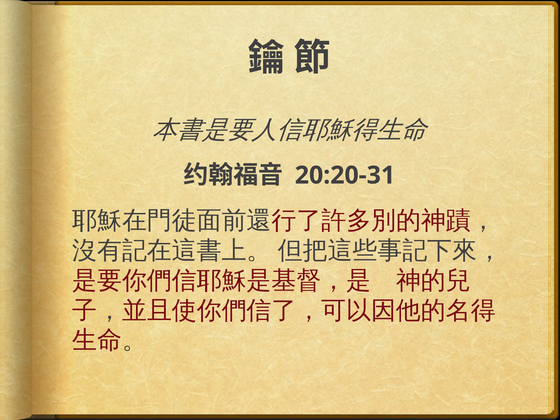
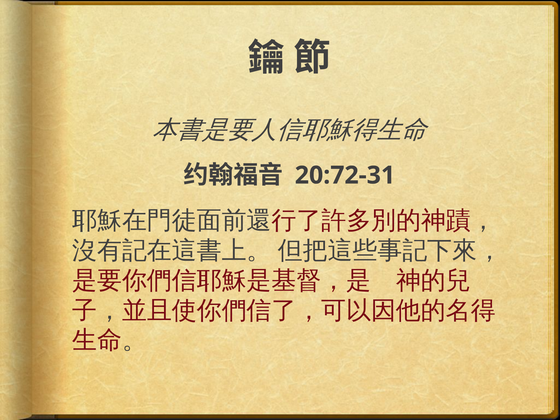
20:20-31: 20:20-31 -> 20:72-31
